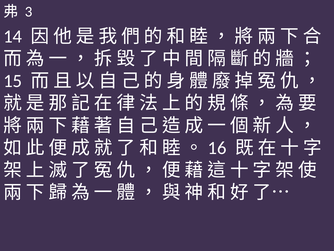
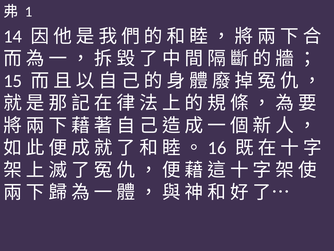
3: 3 -> 1
